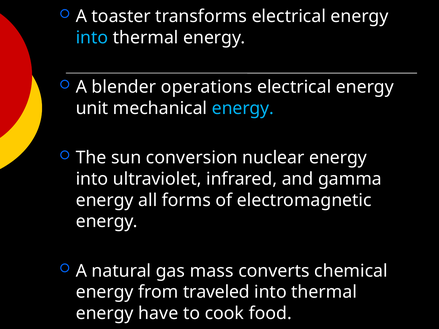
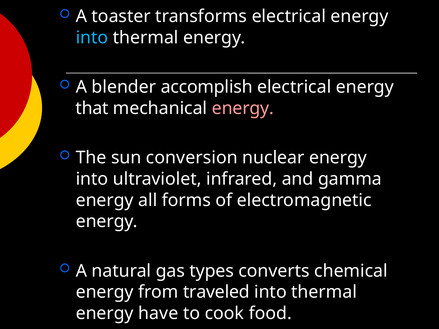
operations: operations -> accomplish
unit: unit -> that
energy at (243, 108) colour: light blue -> pink
mass: mass -> types
